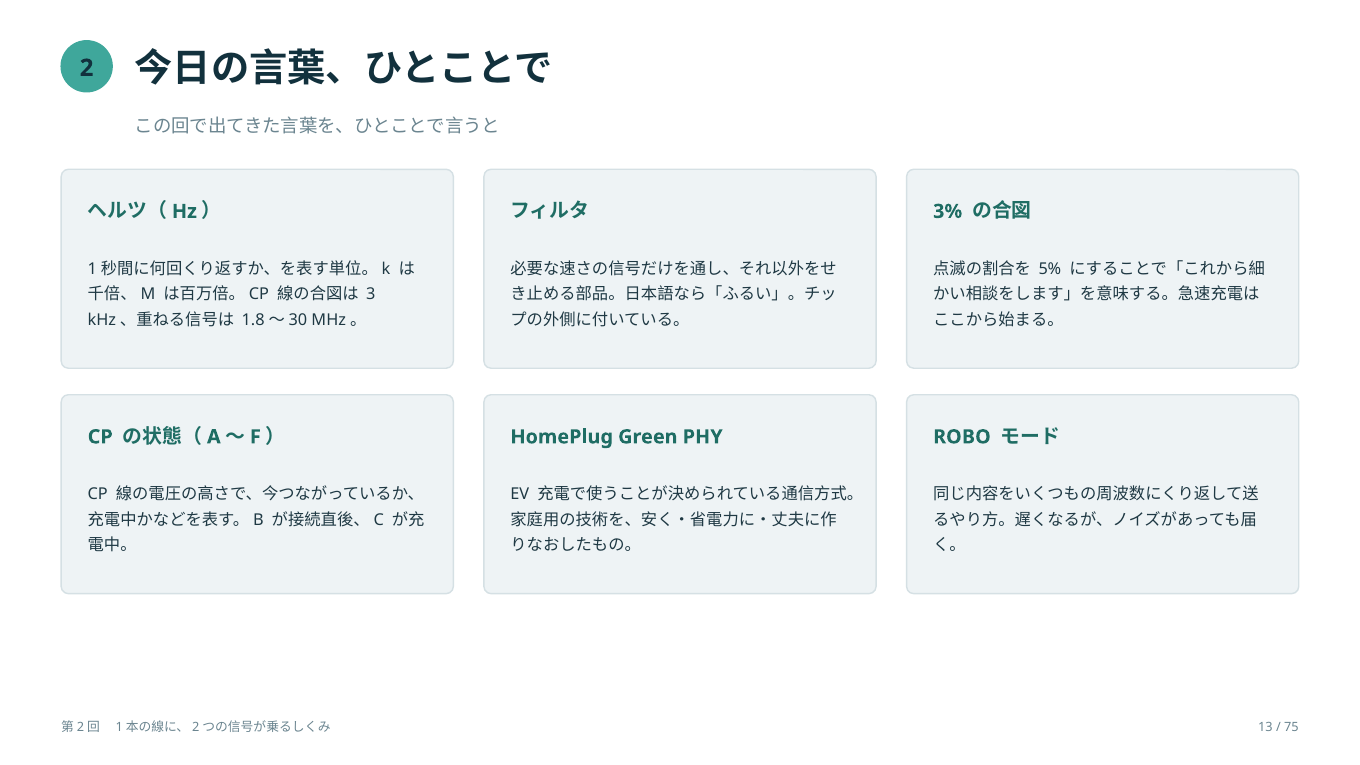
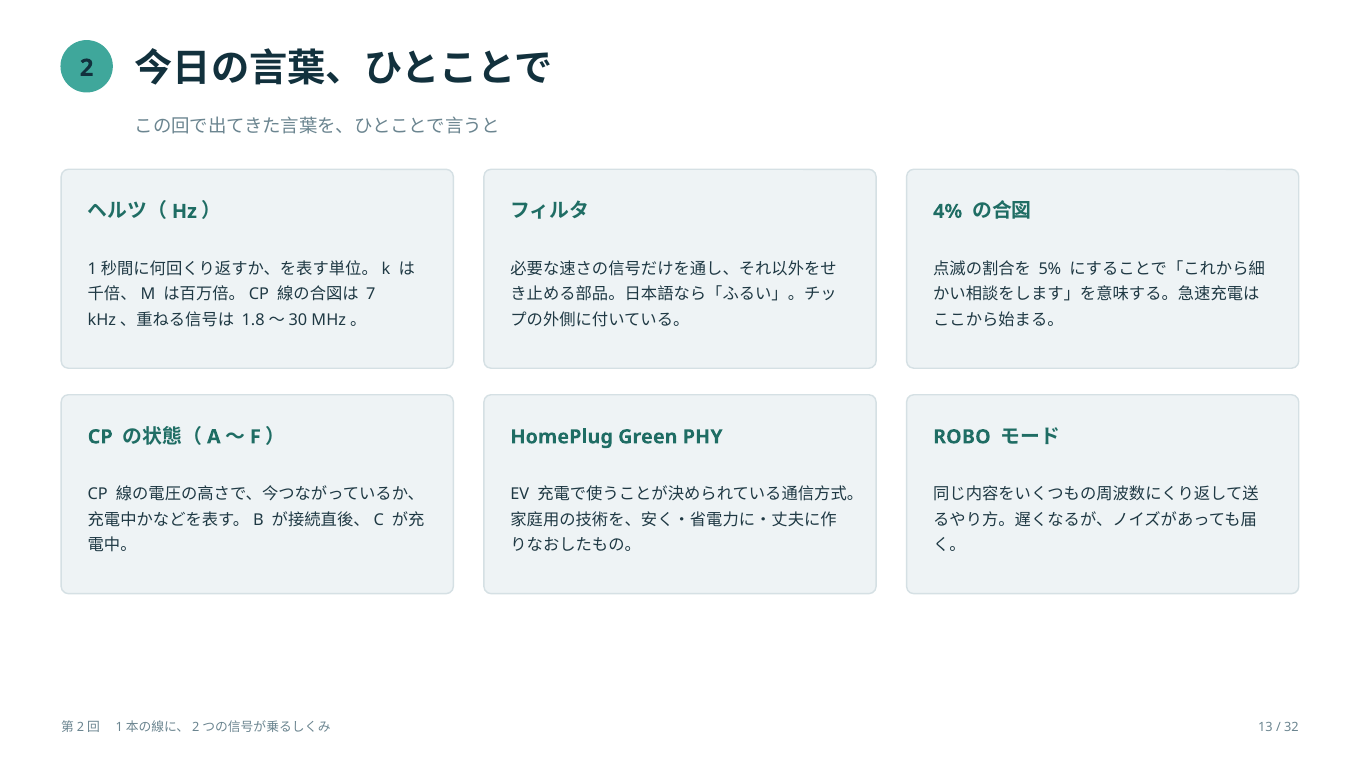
3%: 3% -> 4%
3: 3 -> 7
75: 75 -> 32
